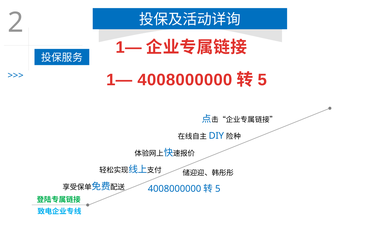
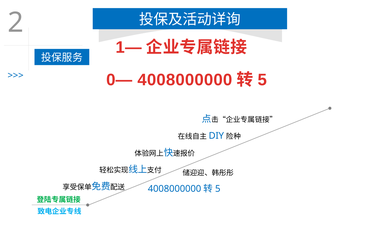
1— at (119, 80): 1— -> 0—
